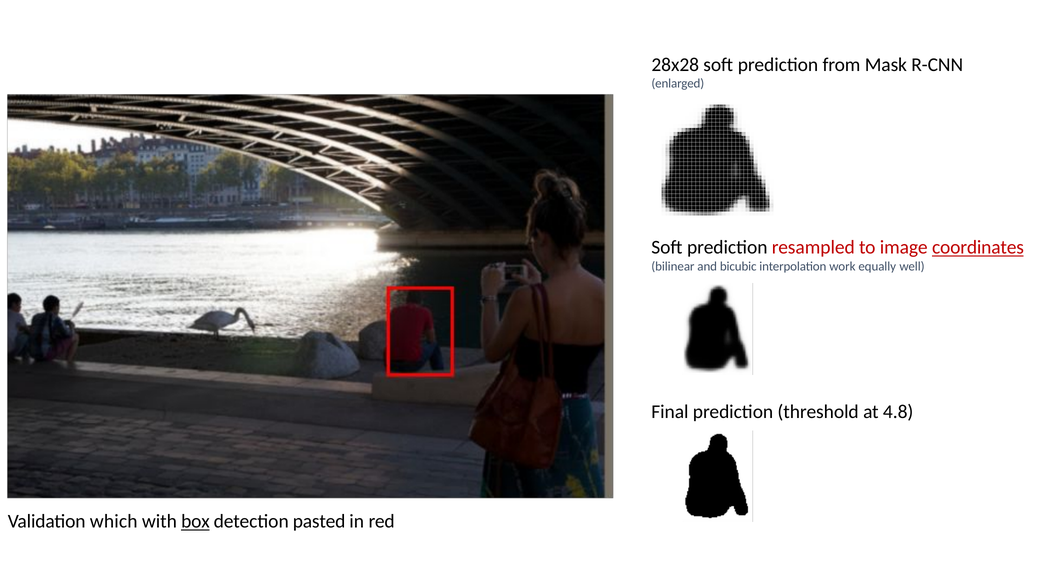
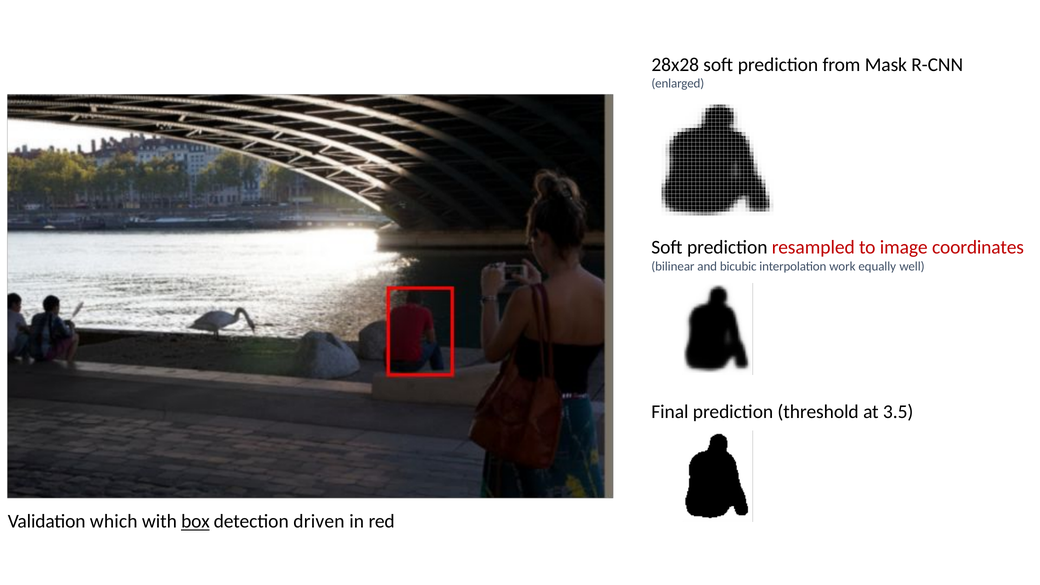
coordinates underline: present -> none
4.8: 4.8 -> 3.5
pasted: pasted -> driven
